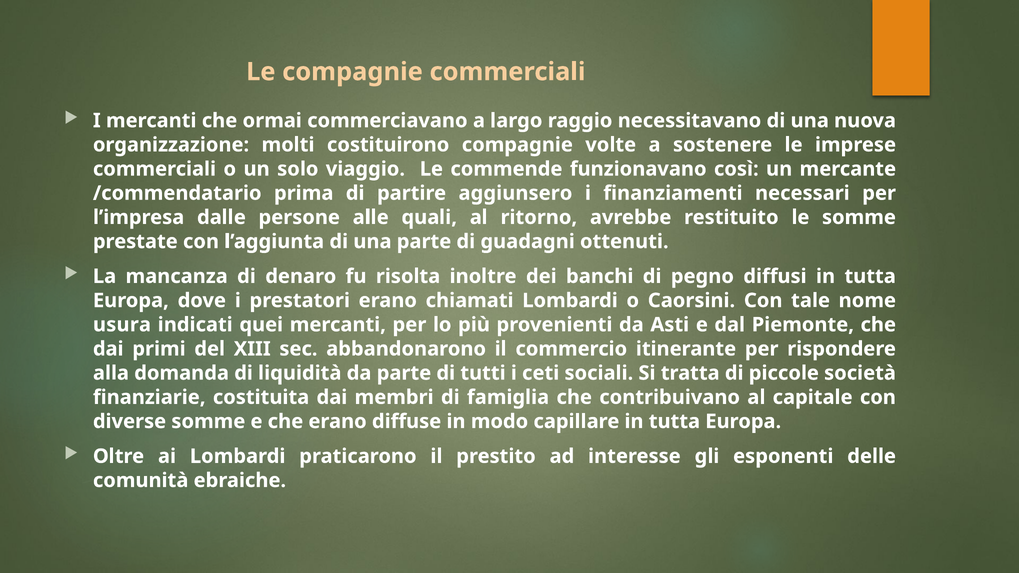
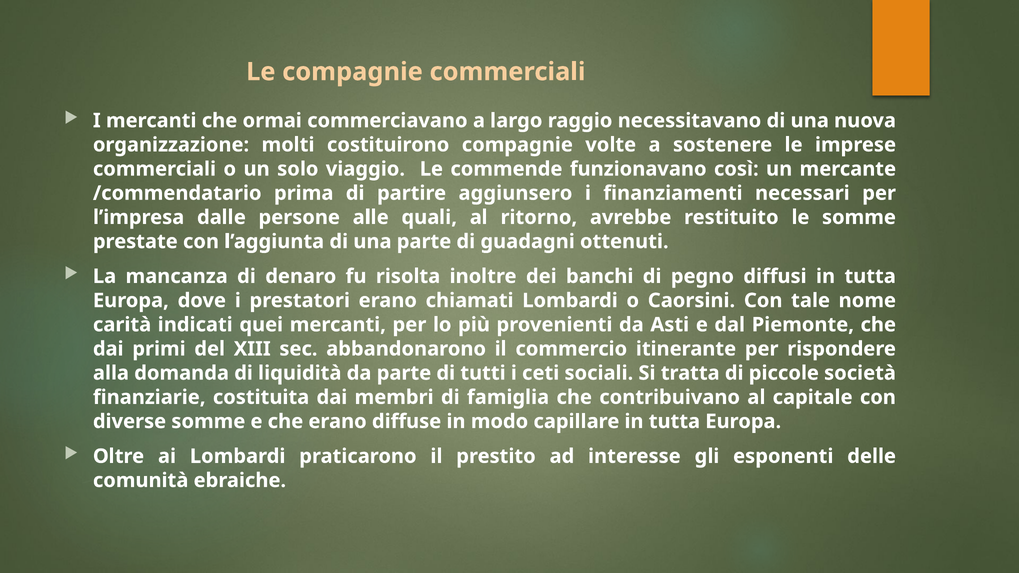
usura: usura -> carità
